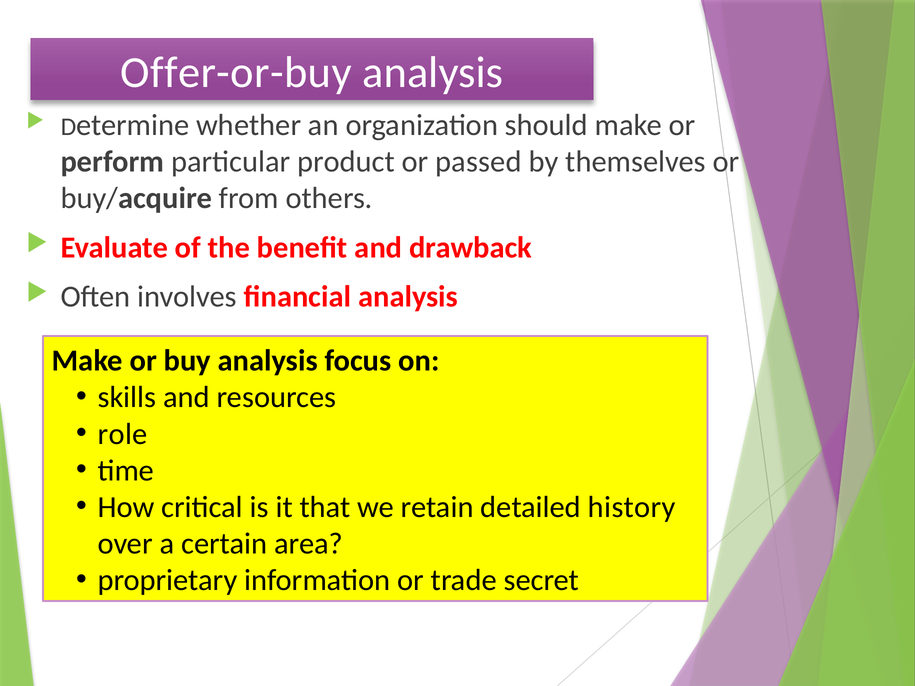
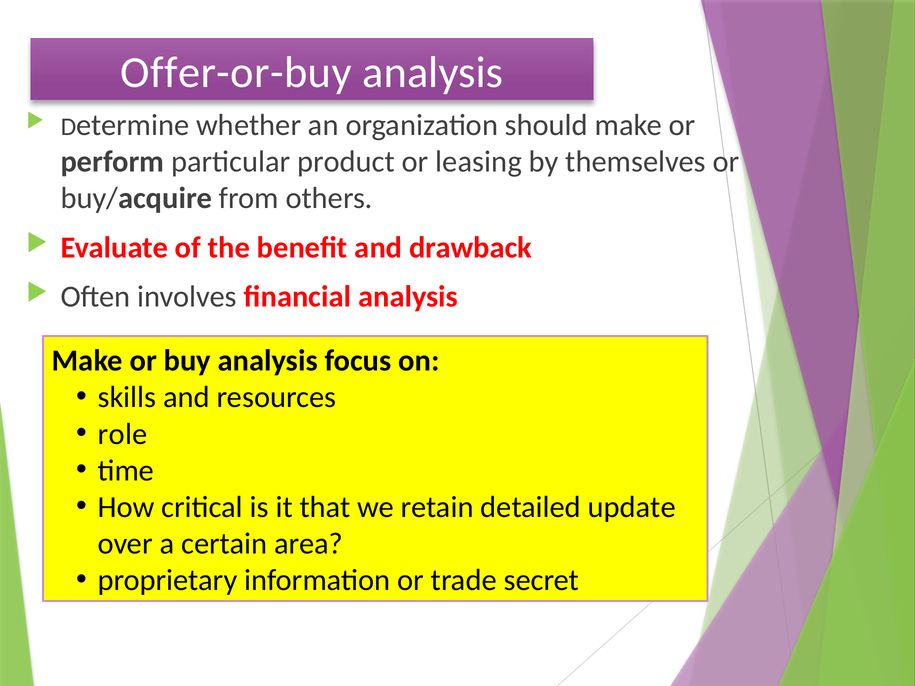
passed: passed -> leasing
history: history -> update
